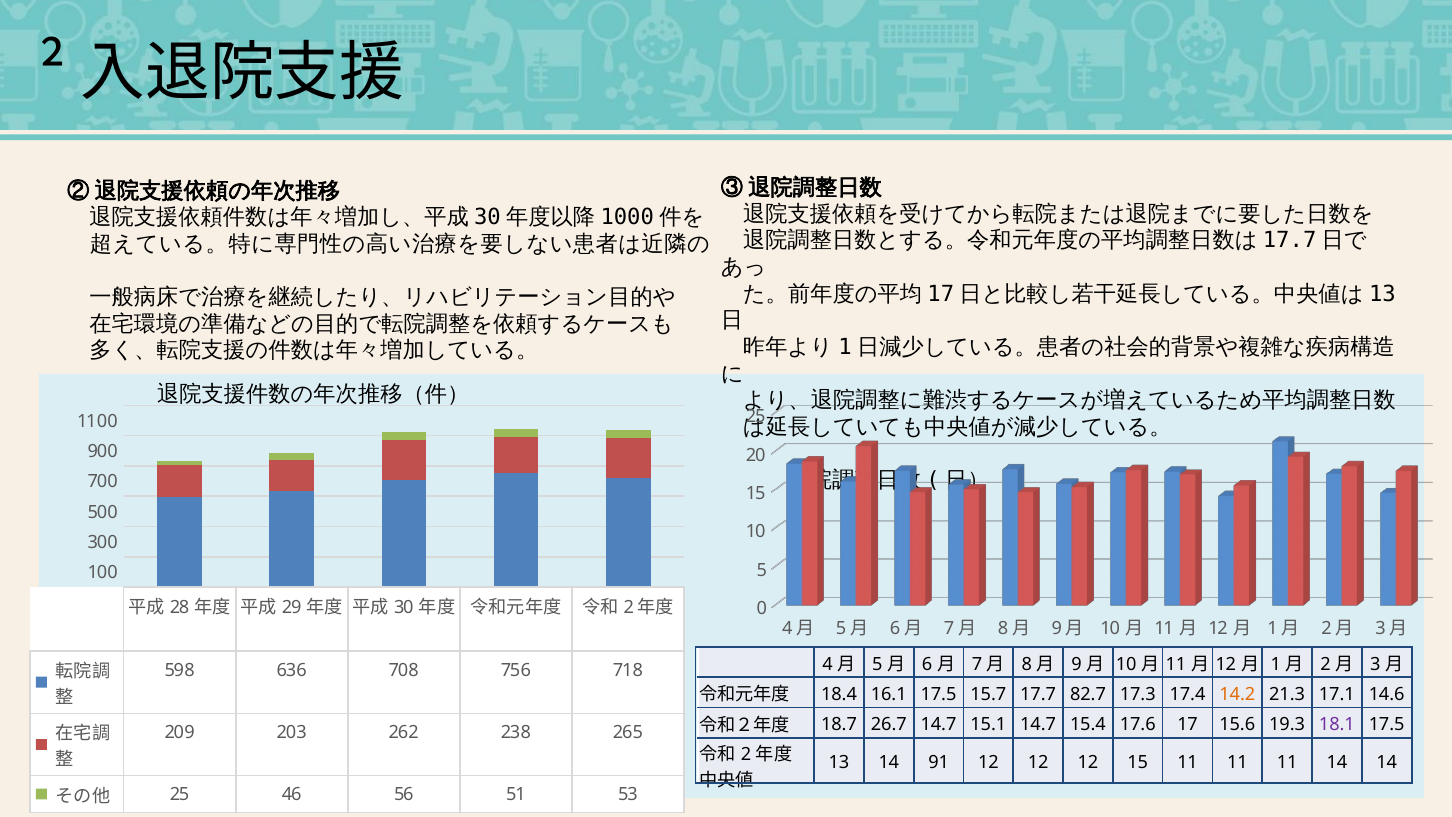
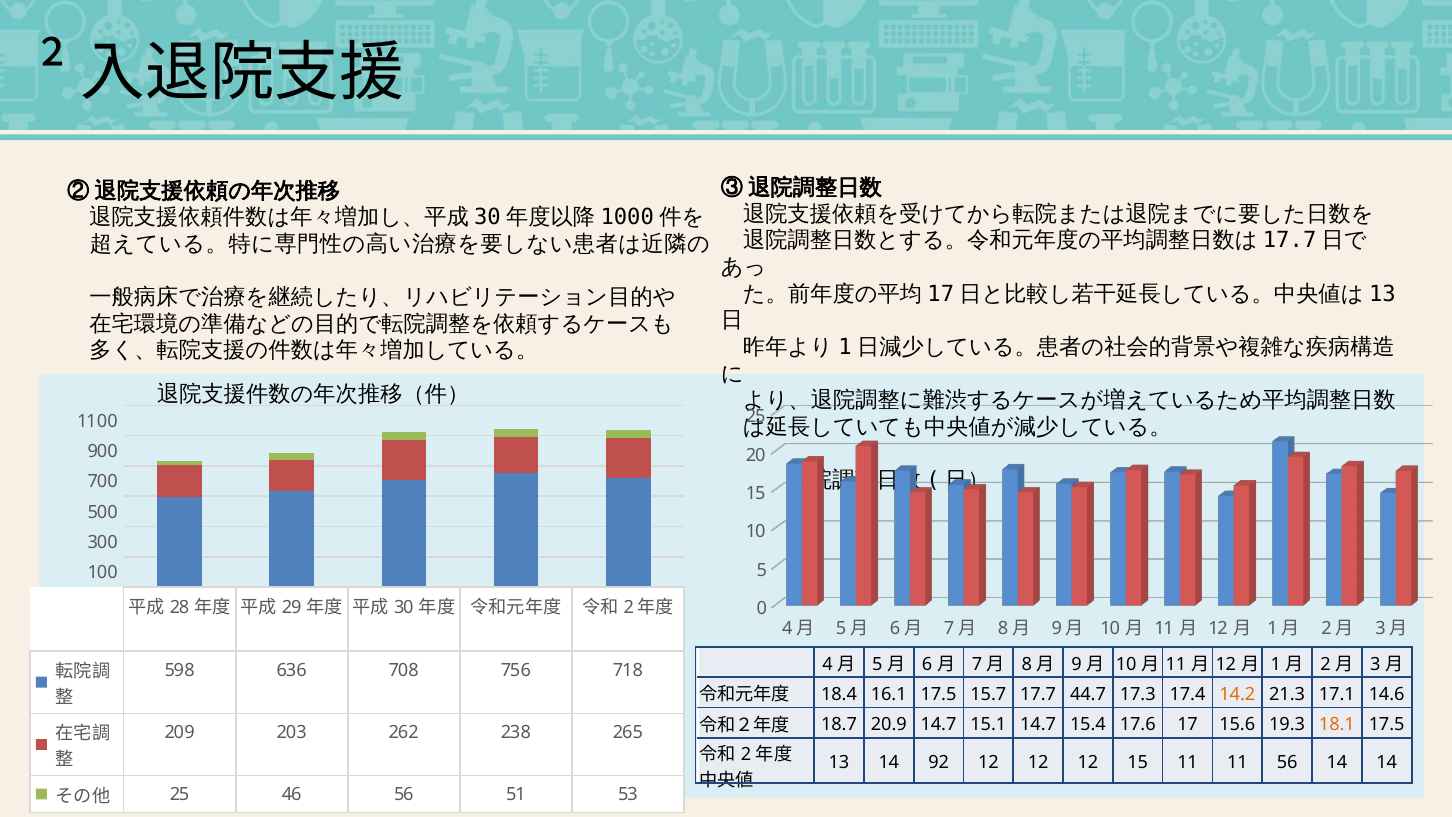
82.7: 82.7 -> 44.7
26.7: 26.7 -> 20.9
18.1 colour: purple -> orange
91: 91 -> 92
11 11 11: 11 -> 56
